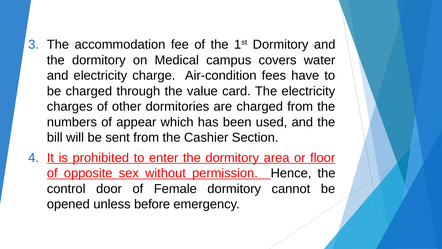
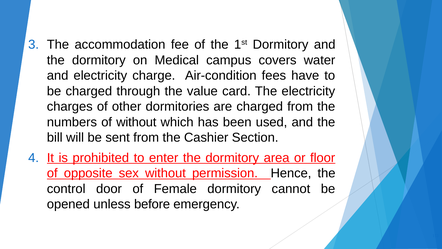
of appear: appear -> without
